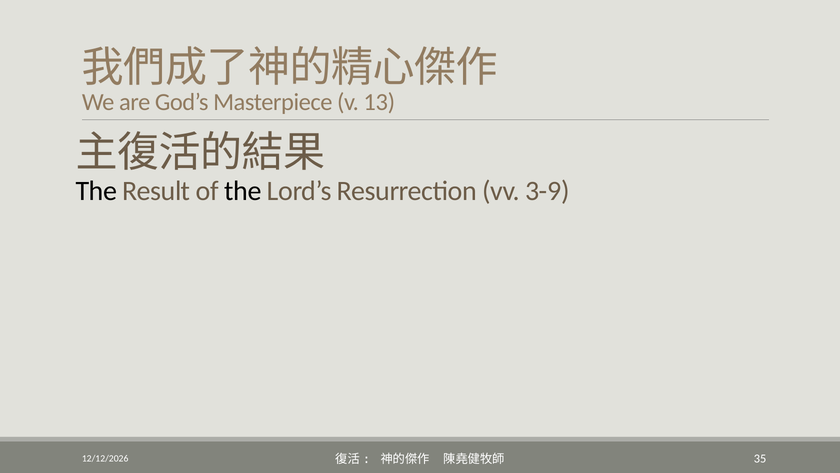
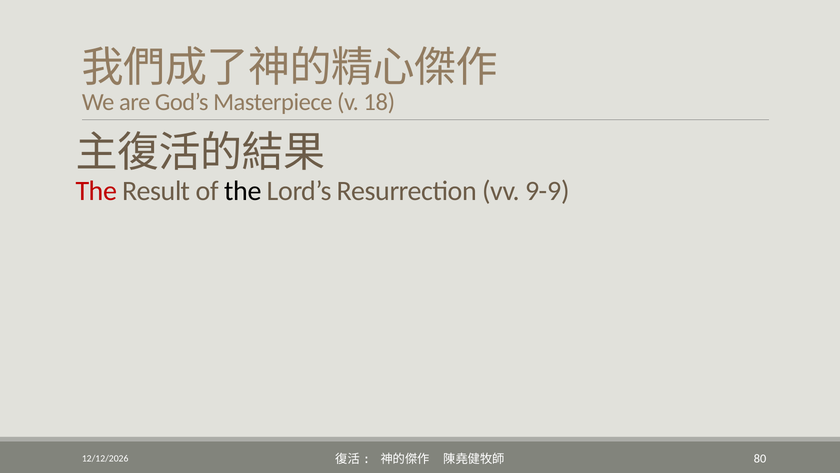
13: 13 -> 18
The at (96, 191) colour: black -> red
3-9: 3-9 -> 9-9
35: 35 -> 80
